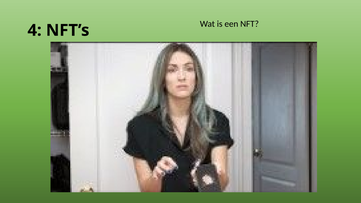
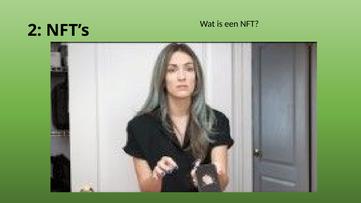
4: 4 -> 2
